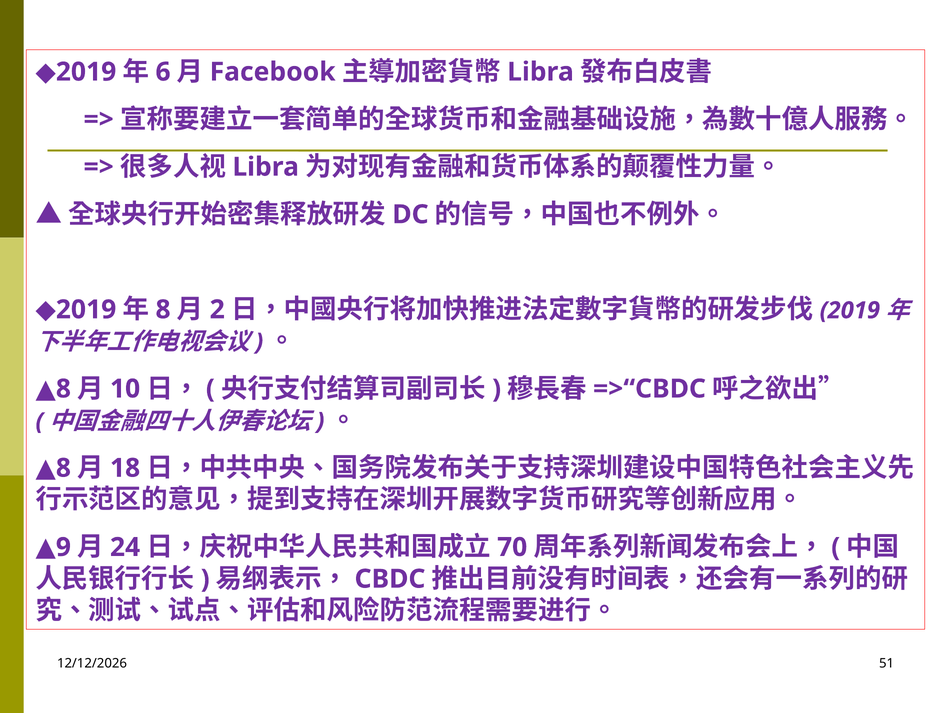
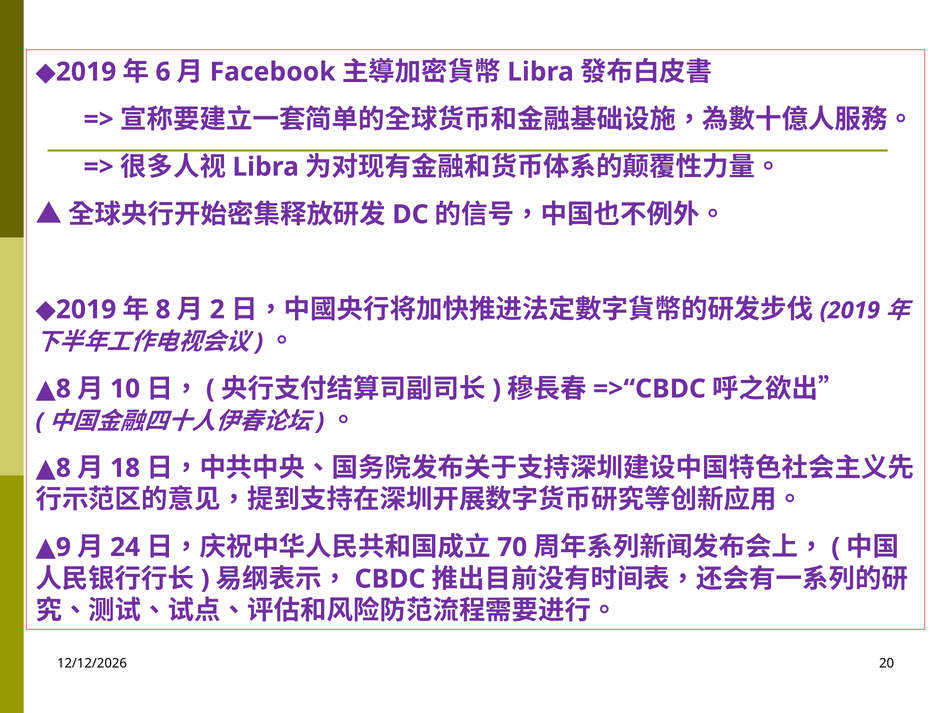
51: 51 -> 20
